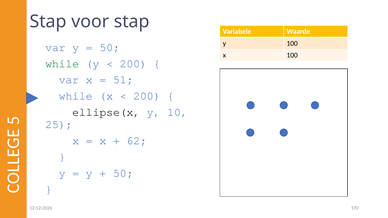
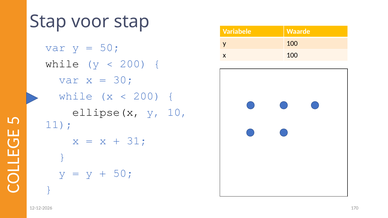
while at (62, 64) colour: green -> black
51: 51 -> 30
25: 25 -> 11
62: 62 -> 31
